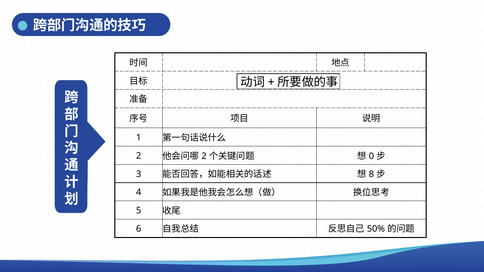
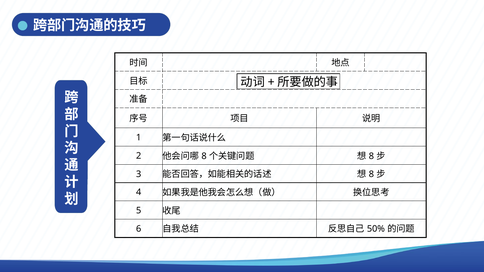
2 at (204, 156): 2 -> 8
0 at (371, 156): 0 -> 8
